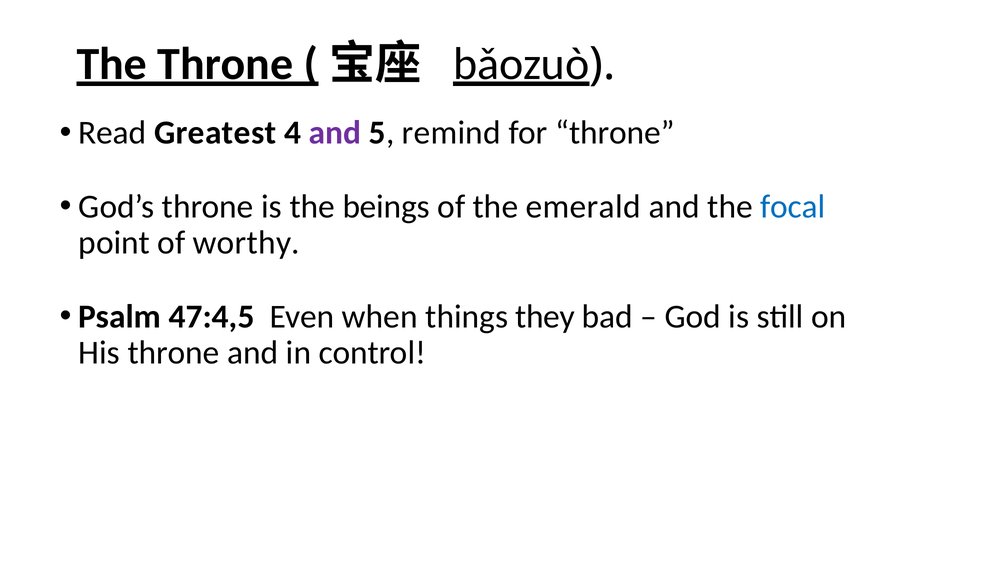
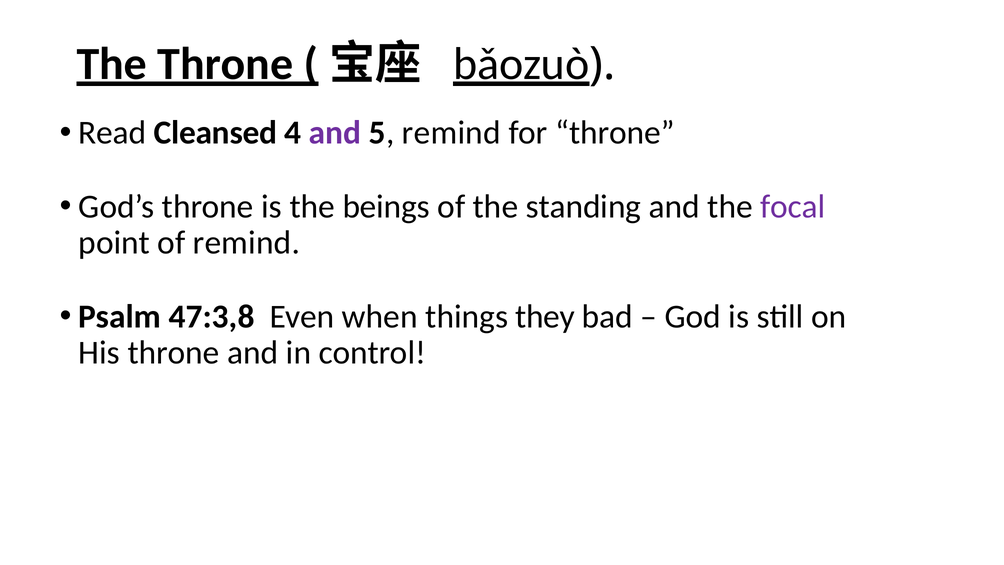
Greatest: Greatest -> Cleansed
emerald: emerald -> standing
focal colour: blue -> purple
of worthy: worthy -> remind
47:4,5: 47:4,5 -> 47:3,8
